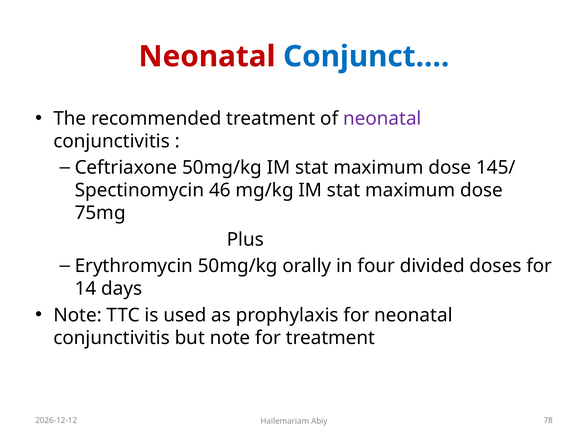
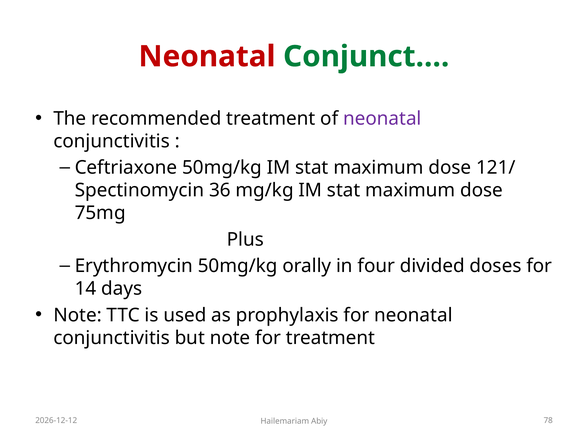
Conjunct… colour: blue -> green
145/: 145/ -> 121/
46: 46 -> 36
